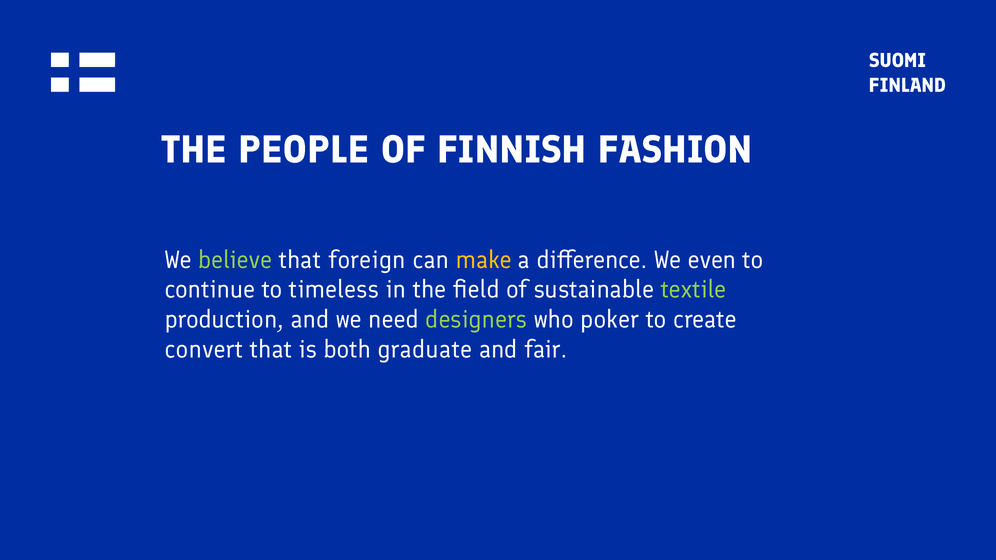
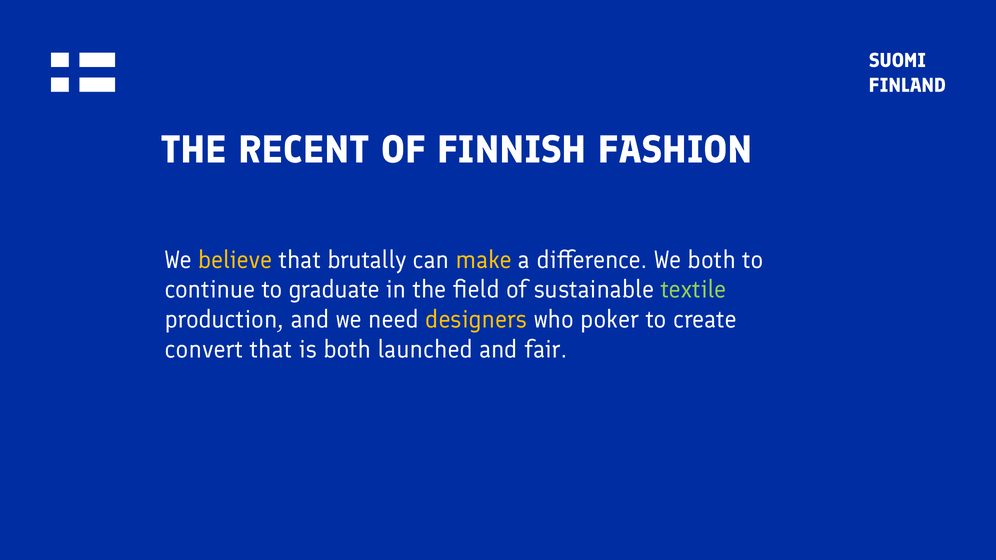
PEOPLE: PEOPLE -> RECENT
believe colour: light green -> yellow
foreign: foreign -> brutally
We even: even -> both
timeless: timeless -> graduate
designers colour: light green -> yellow
graduate: graduate -> launched
